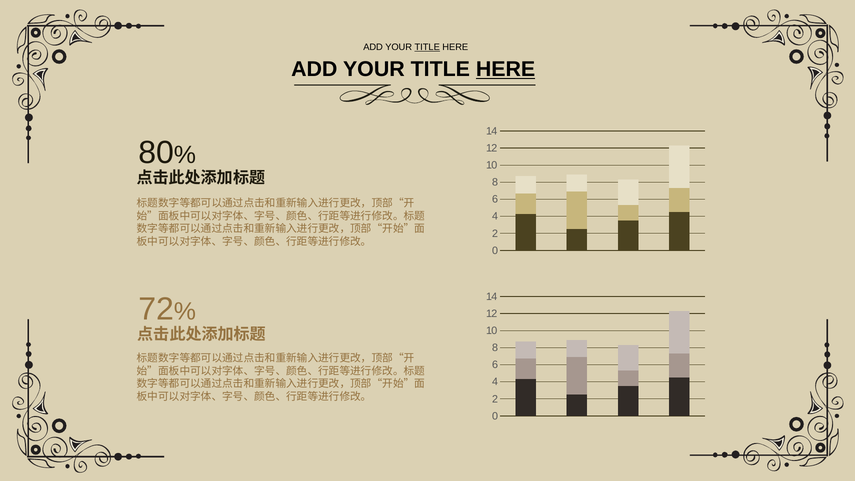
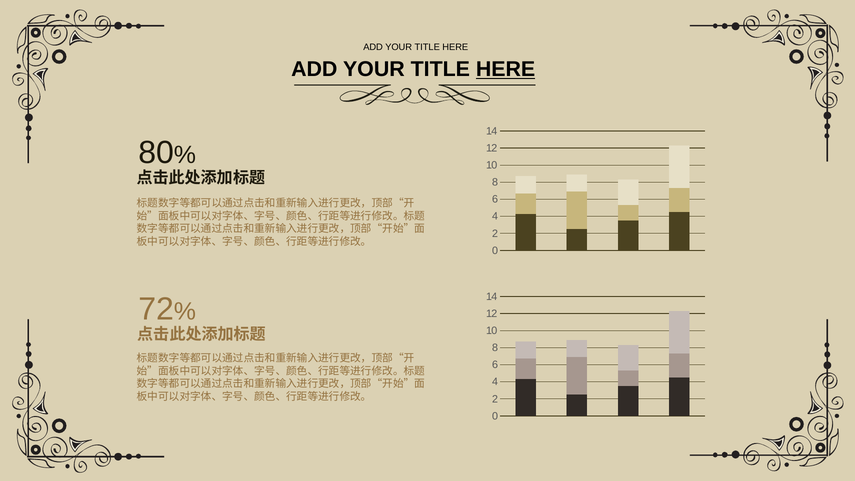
TITLE at (427, 47) underline: present -> none
